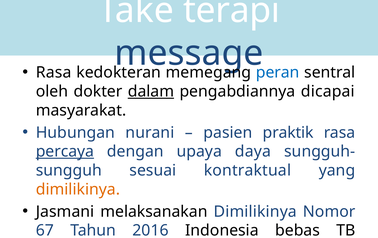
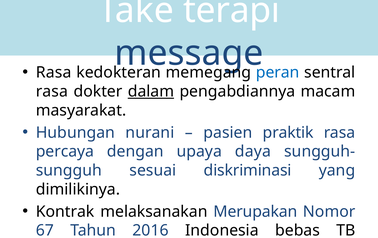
oleh at (52, 91): oleh -> rasa
dicapai: dicapai -> macam
percaya underline: present -> none
kontraktual: kontraktual -> diskriminasi
dimilikinya at (78, 189) colour: orange -> black
Jasmani: Jasmani -> Kontrak
melaksanakan Dimilikinya: Dimilikinya -> Merupakan
